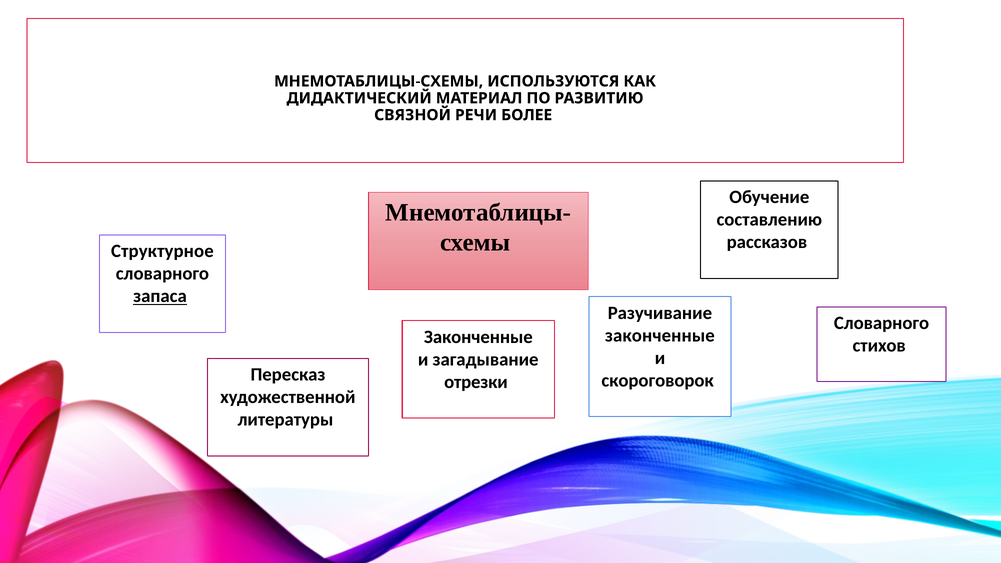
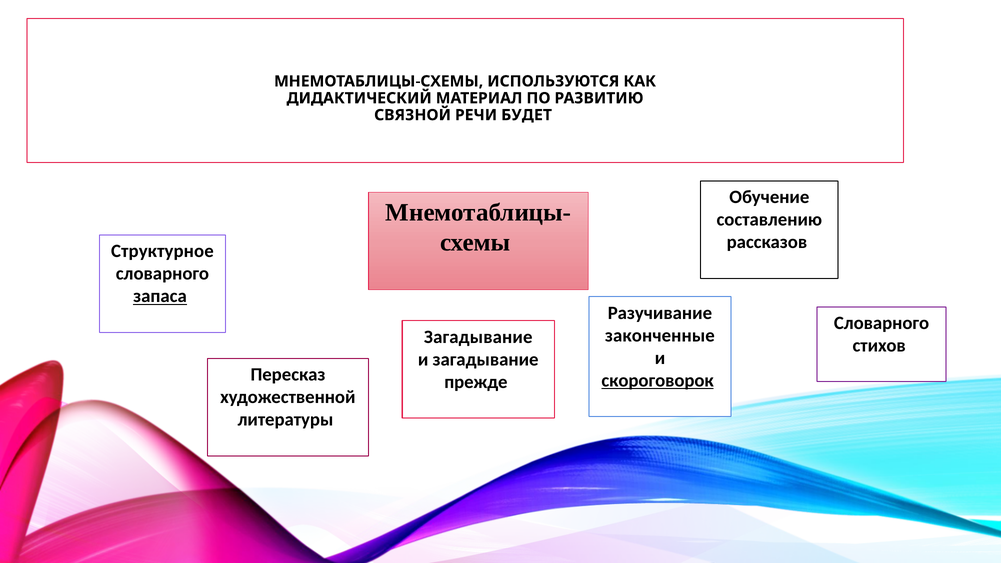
БОЛЕЕ: БОЛЕЕ -> БУДЕТ
Законченные at (478, 337): Законченные -> Загадывание
скороговорок underline: none -> present
отрезки: отрезки -> прежде
